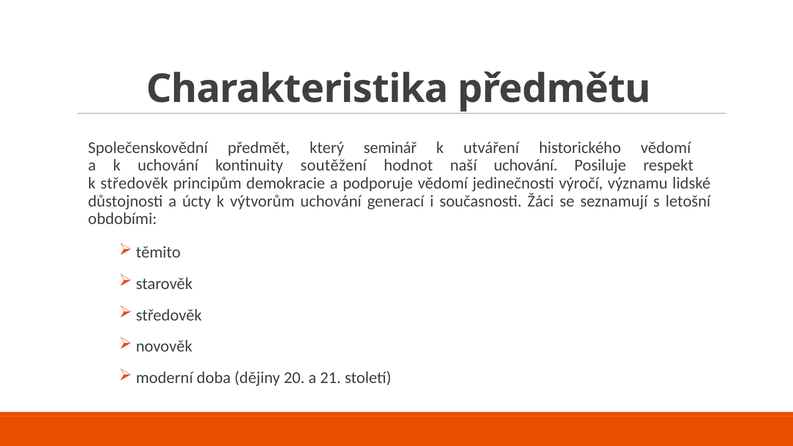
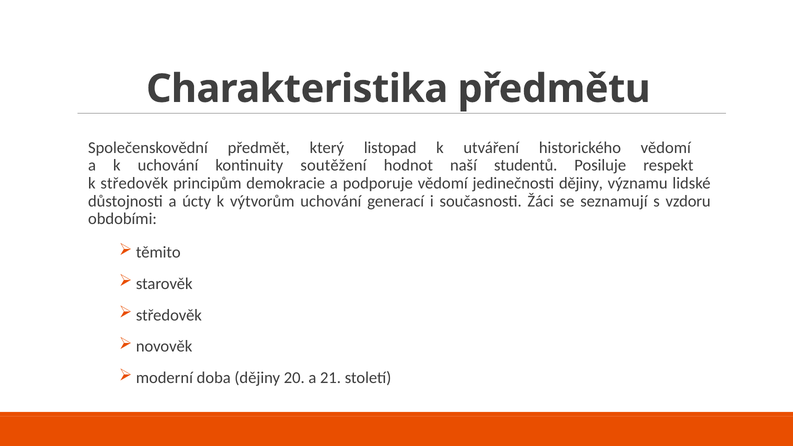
seminář: seminář -> listopad
naší uchování: uchování -> studentů
jedinečnosti výročí: výročí -> dějiny
letošní: letošní -> vzdoru
